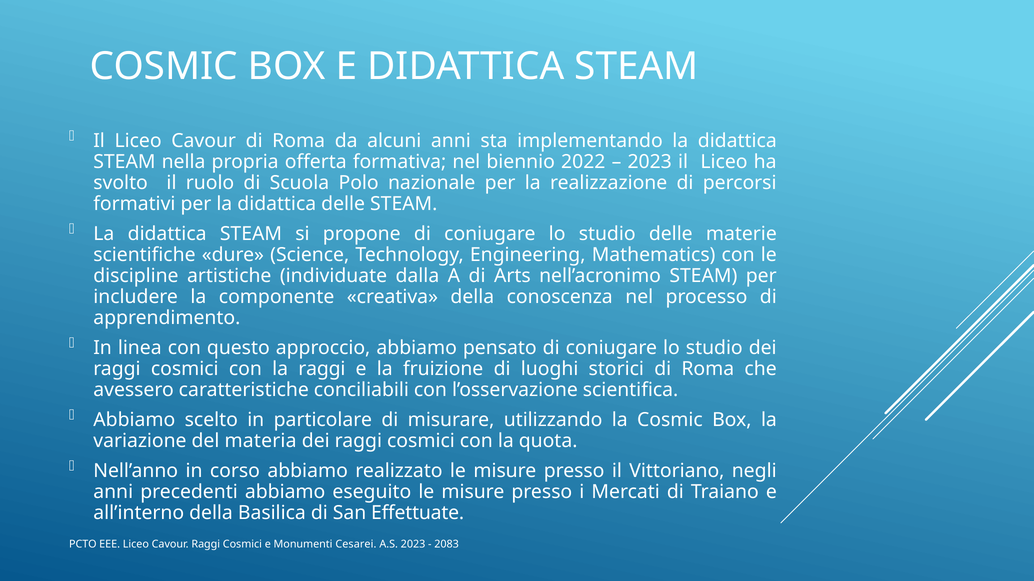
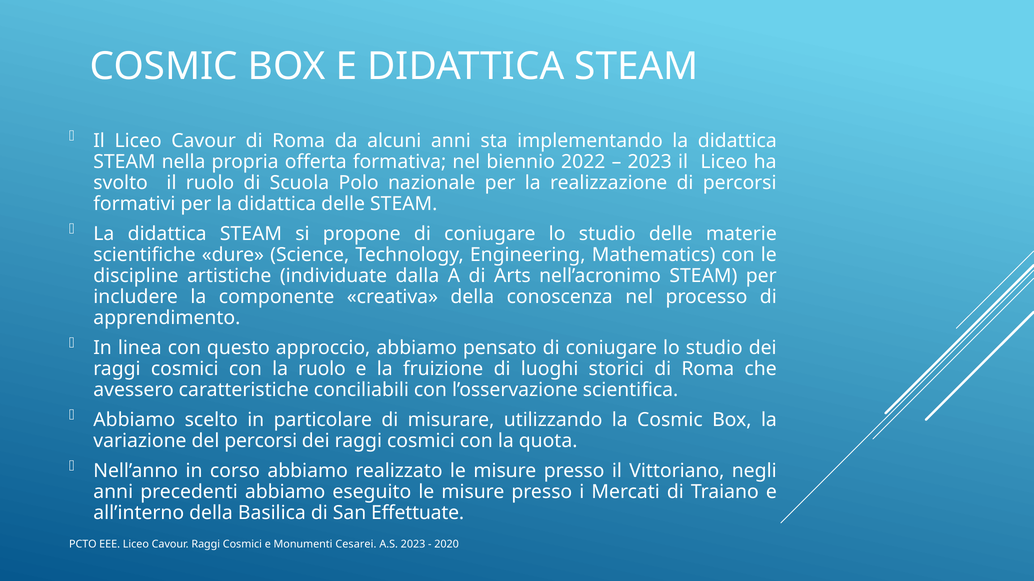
la raggi: raggi -> ruolo
del materia: materia -> percorsi
2083: 2083 -> 2020
